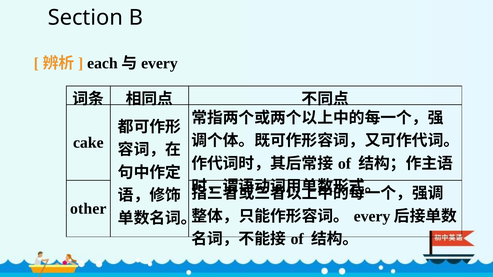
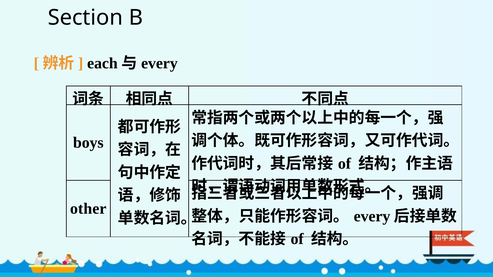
cake: cake -> boys
